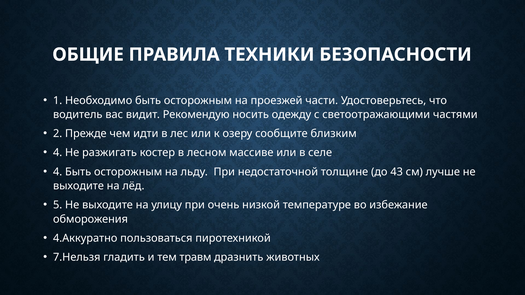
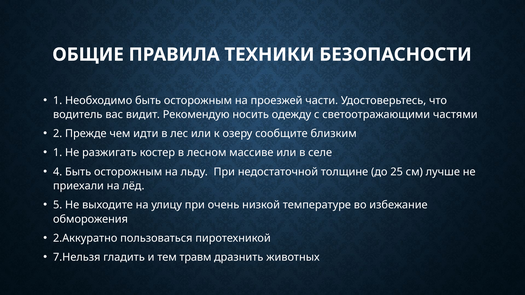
4 at (58, 153): 4 -> 1
43: 43 -> 25
выходите at (78, 186): выходите -> приехали
4.Аккуратно: 4.Аккуратно -> 2.Аккуратно
